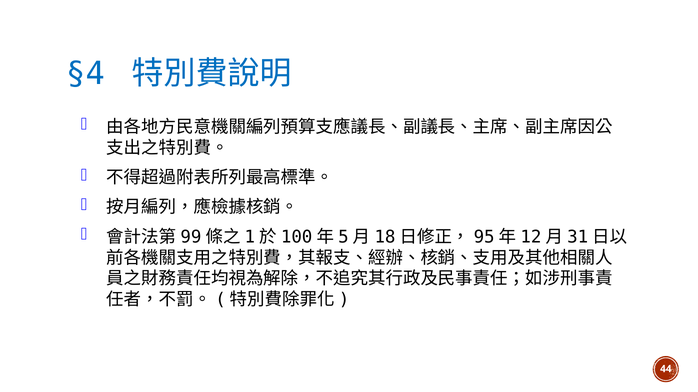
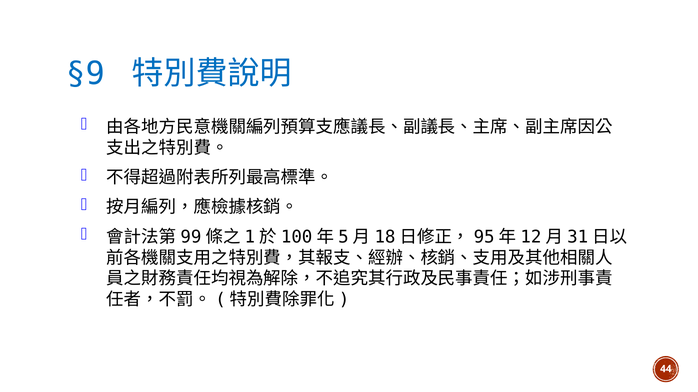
§4: §4 -> §9
